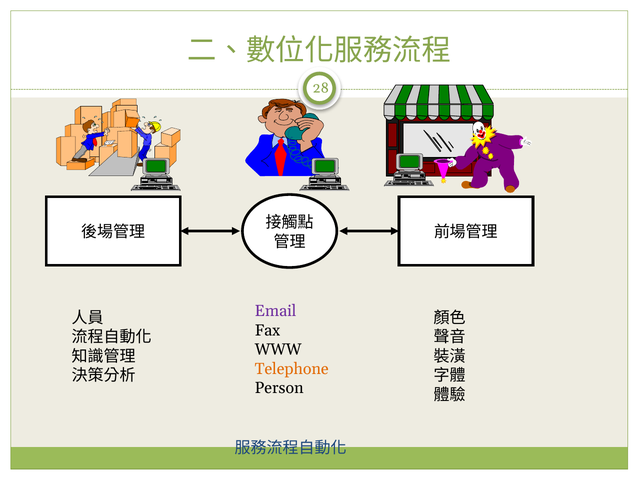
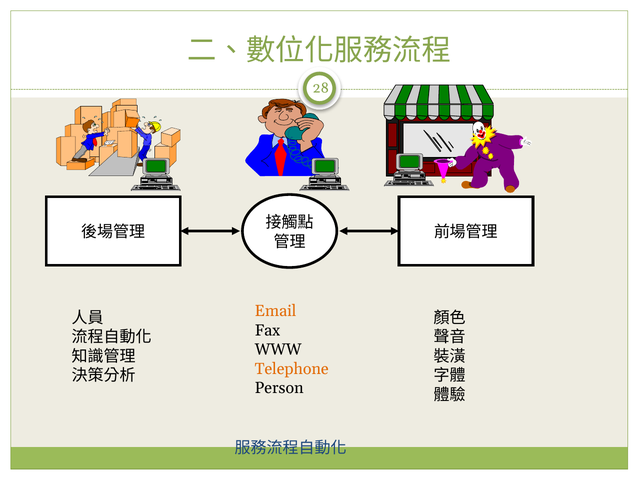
Email colour: purple -> orange
